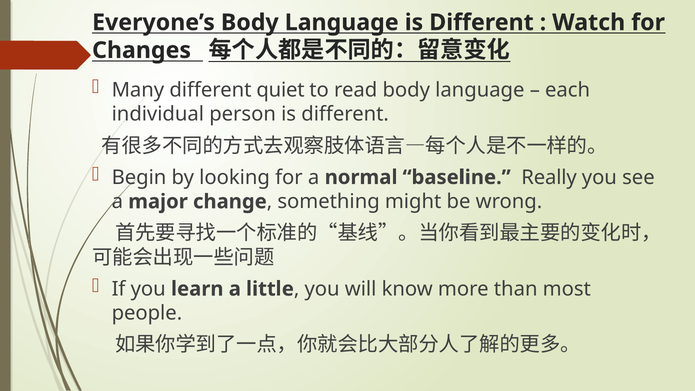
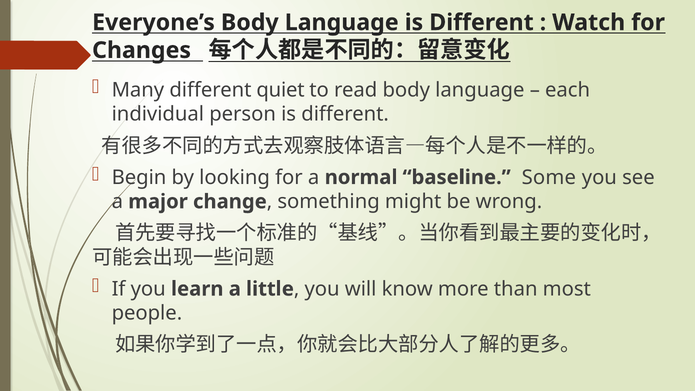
Really: Really -> Some
